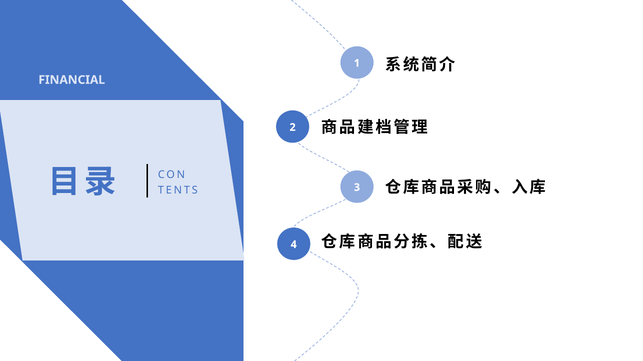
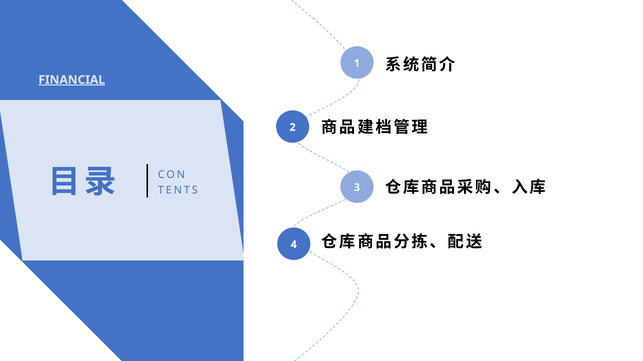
FINANCIAL underline: none -> present
